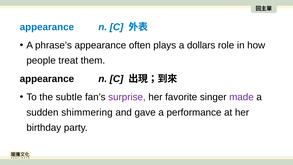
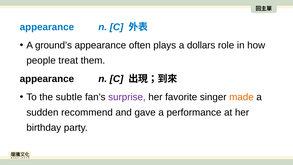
phrase’s: phrase’s -> ground’s
made colour: purple -> orange
shimmering: shimmering -> recommend
